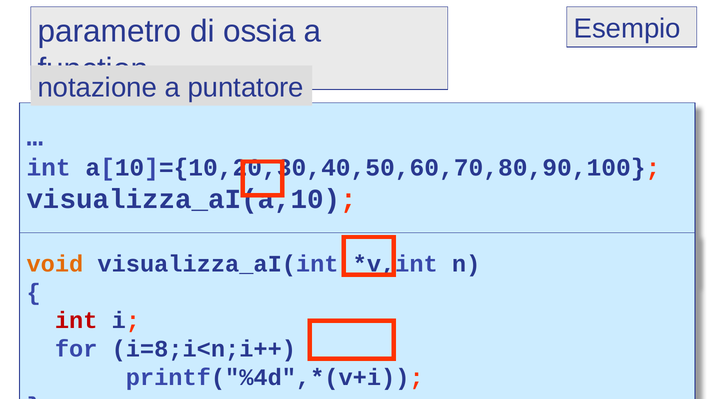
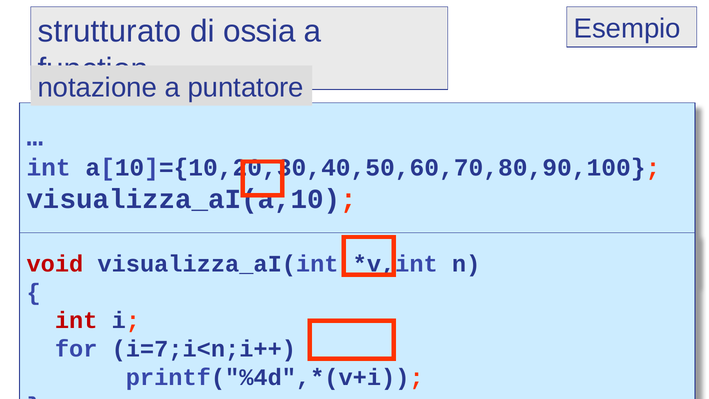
parametro: parametro -> strutturato
void colour: orange -> red
i=8;i<n;i++: i=8;i<n;i++ -> i=7;i<n;i++
